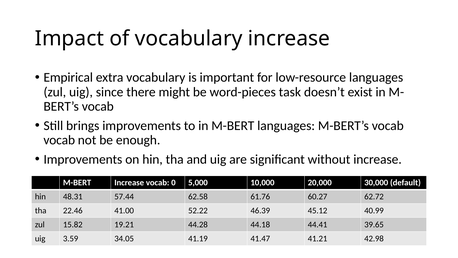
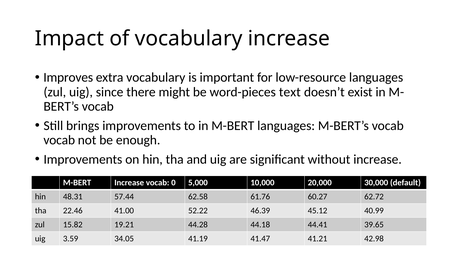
Empirical: Empirical -> Improves
task: task -> text
